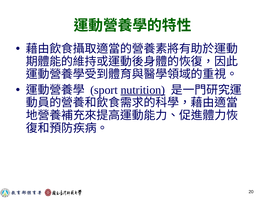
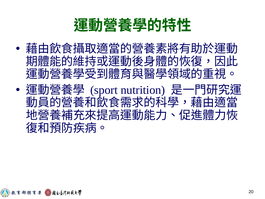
nutrition underline: present -> none
